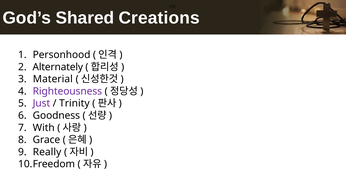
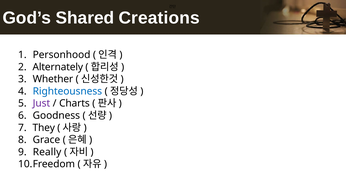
Material: Material -> Whether
Righteousness colour: purple -> blue
Trinity: Trinity -> Charts
With: With -> They
